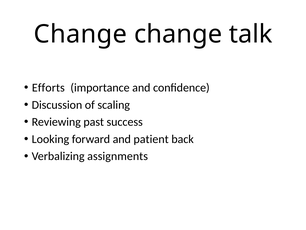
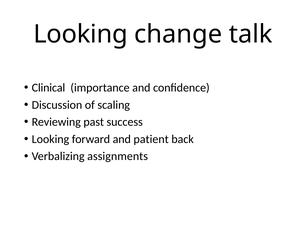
Change at (80, 34): Change -> Looking
Efforts: Efforts -> Clinical
